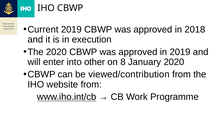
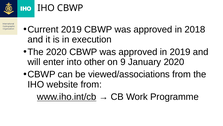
8: 8 -> 9
viewed/contribution: viewed/contribution -> viewed/associations
